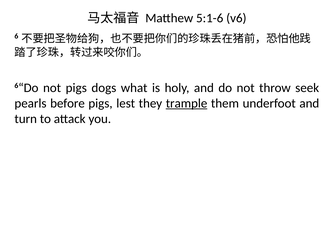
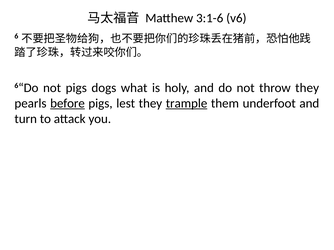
5:1-6: 5:1-6 -> 3:1-6
throw seek: seek -> they
before underline: none -> present
